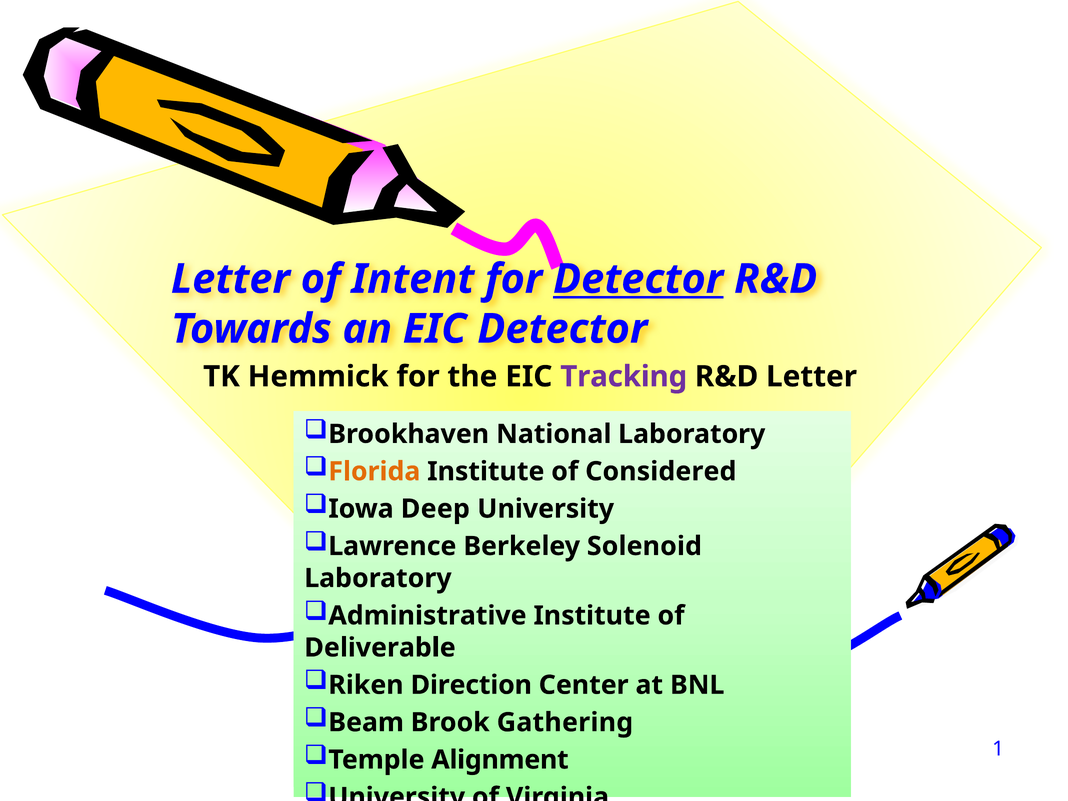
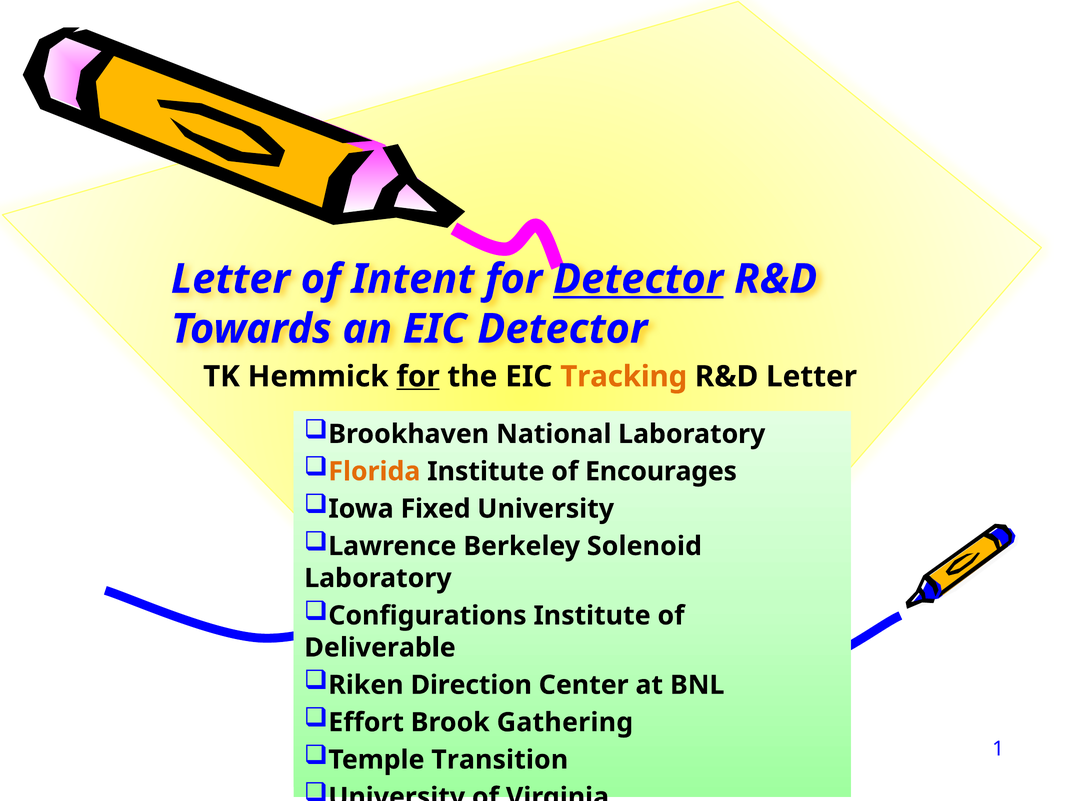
for at (418, 377) underline: none -> present
Tracking colour: purple -> orange
Considered: Considered -> Encourages
Deep: Deep -> Fixed
Administrative: Administrative -> Configurations
Beam: Beam -> Effort
Alignment: Alignment -> Transition
